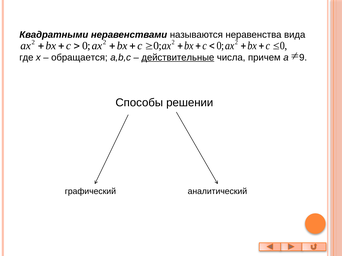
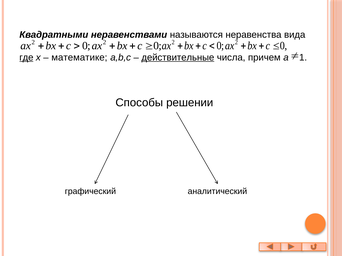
где underline: none -> present
обращается: обращается -> математике
9: 9 -> 1
